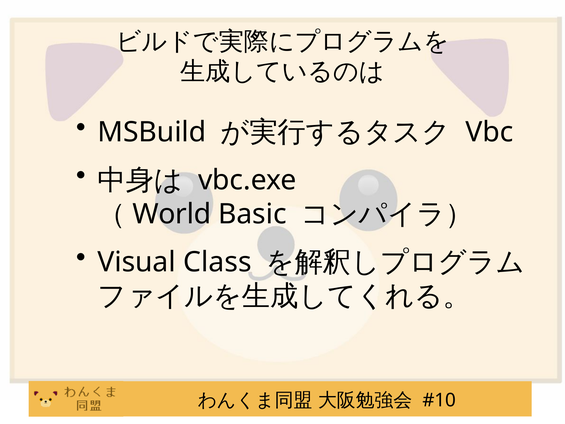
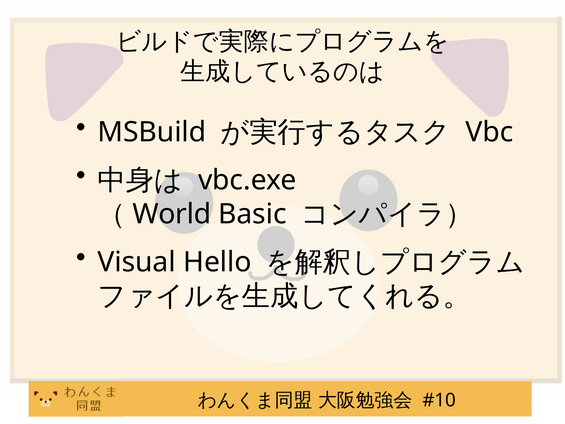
Class: Class -> Hello
